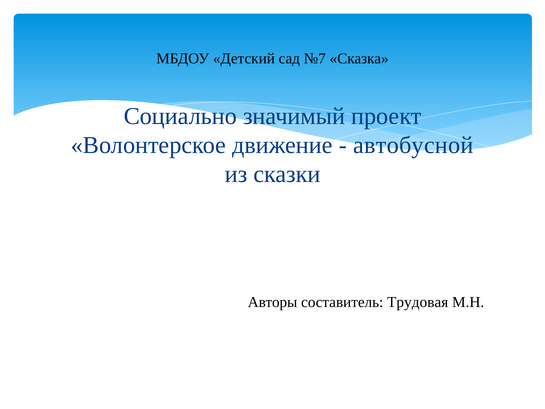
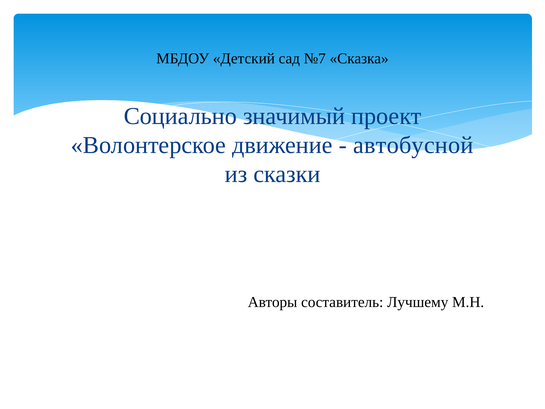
Трудовая: Трудовая -> Лучшему
